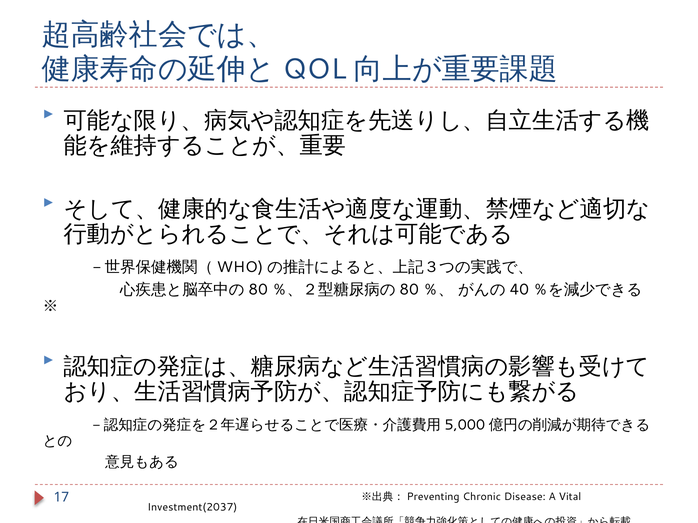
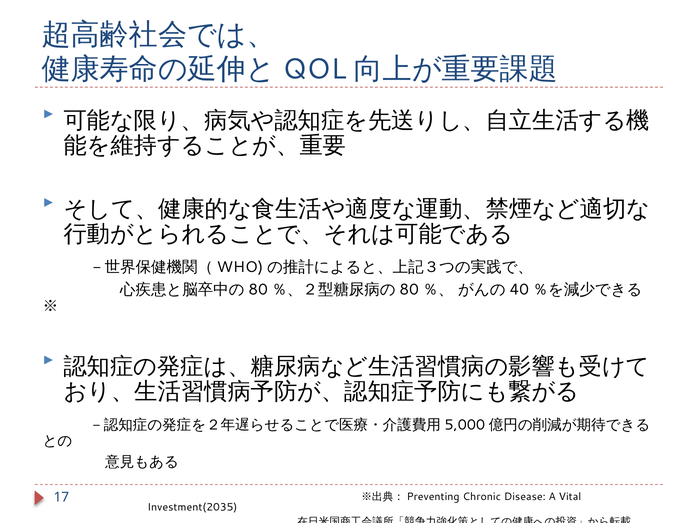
Investment(2037: Investment(2037 -> Investment(2035
